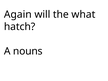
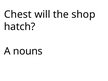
Again: Again -> Chest
what: what -> shop
